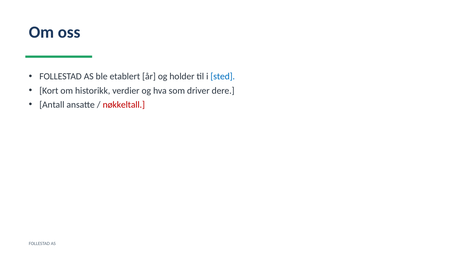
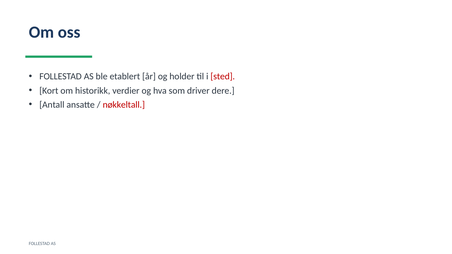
sted colour: blue -> red
